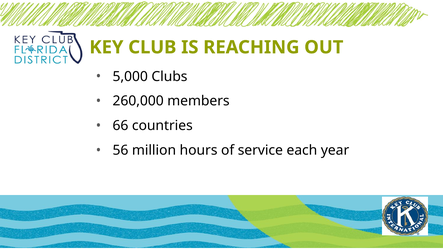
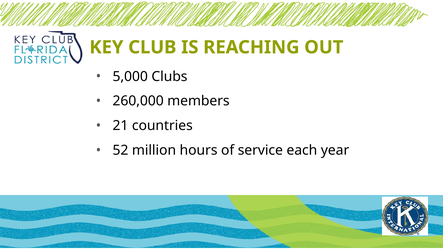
66: 66 -> 21
56: 56 -> 52
